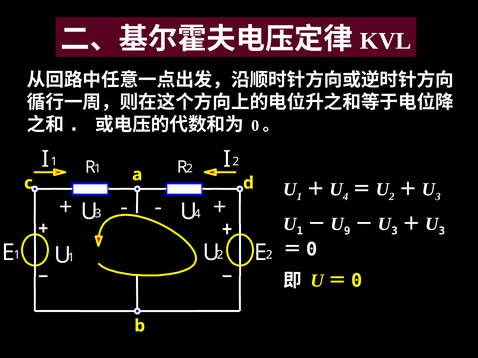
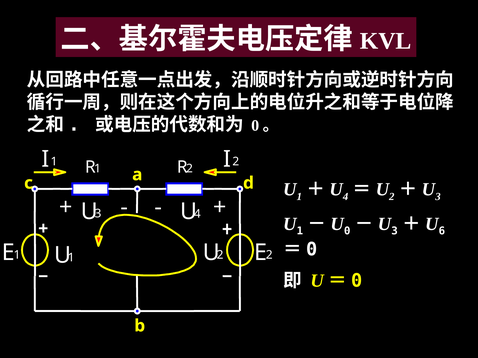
9: 9 -> 0
3 at (442, 231): 3 -> 6
